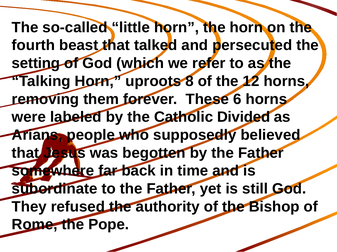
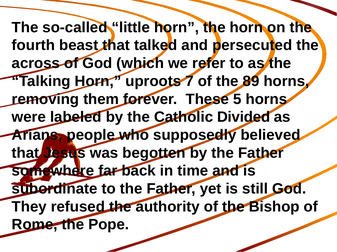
setting: setting -> across
8: 8 -> 7
12: 12 -> 89
6: 6 -> 5
